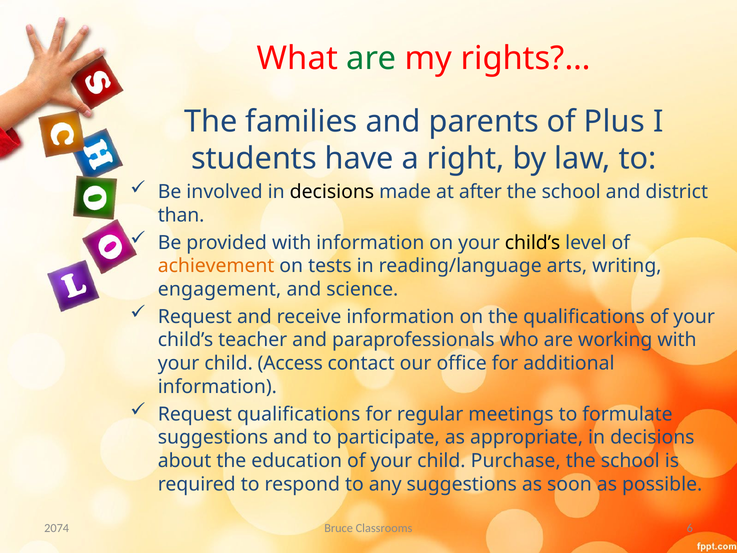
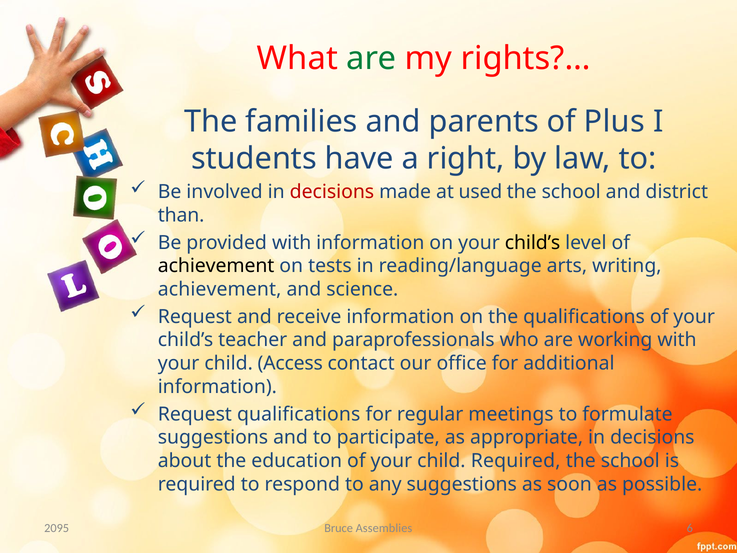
decisions at (332, 192) colour: black -> red
after: after -> used
achievement at (216, 266) colour: orange -> black
engagement at (220, 289): engagement -> achievement
child Purchase: Purchase -> Required
Classrooms: Classrooms -> Assemblies
2074: 2074 -> 2095
